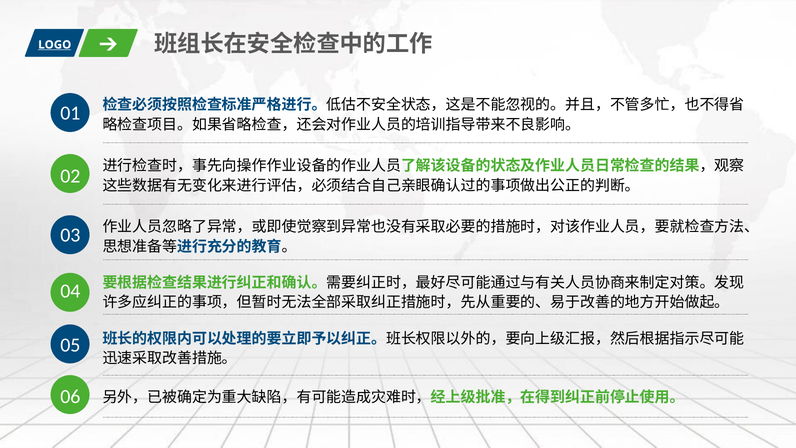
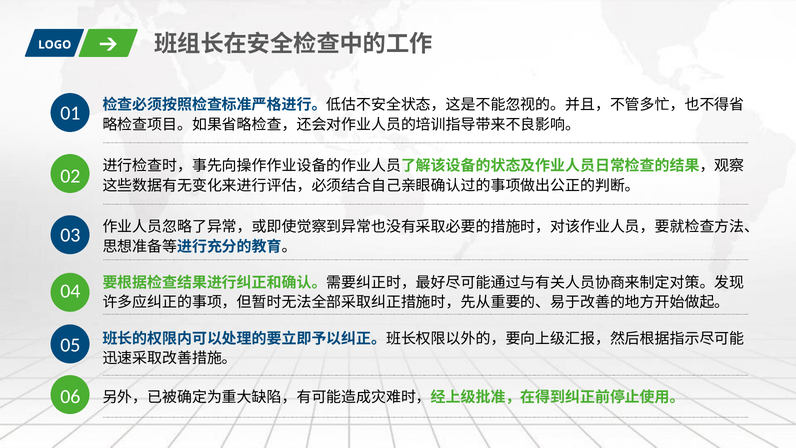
LOGO underline: present -> none
